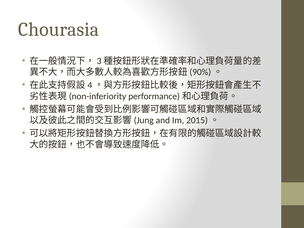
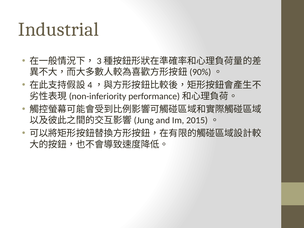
Chourasia: Chourasia -> Industrial
